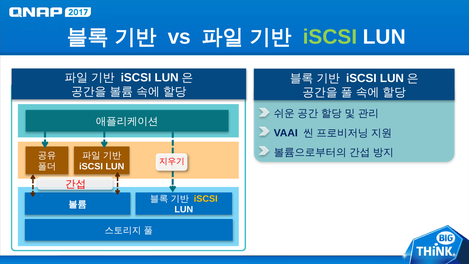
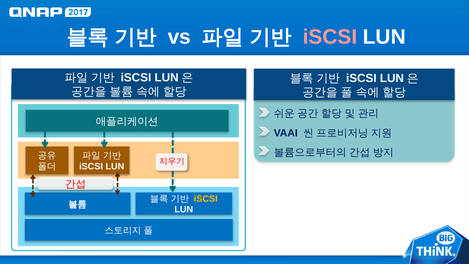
iSCSI at (330, 37) colour: light green -> pink
